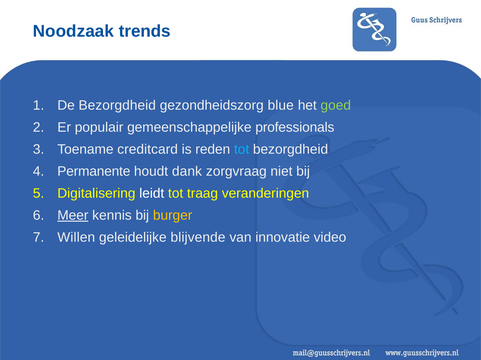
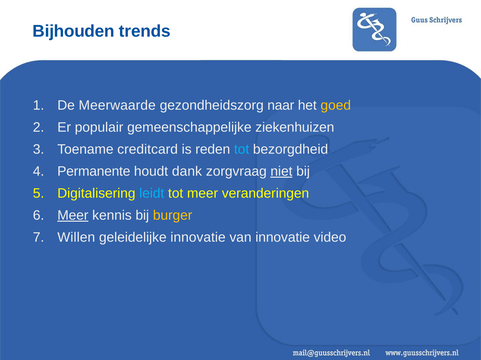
Noodzaak: Noodzaak -> Bijhouden
De Bezorgdheid: Bezorgdheid -> Meerwaarde
blue: blue -> naar
goed colour: light green -> yellow
professionals: professionals -> ziekenhuizen
niet underline: none -> present
leidt colour: white -> light blue
tot traag: traag -> meer
geleidelijke blijvende: blijvende -> innovatie
